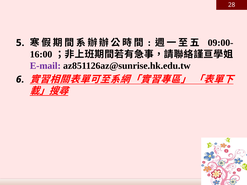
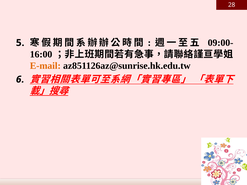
E-mail colour: purple -> orange
